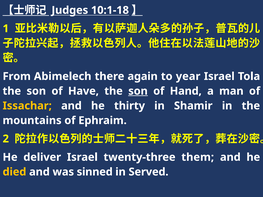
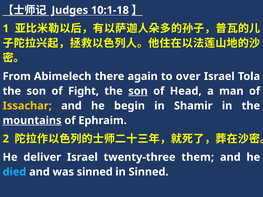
year: year -> over
Have: Have -> Fight
Hand: Hand -> Head
thirty: thirty -> begin
mountains underline: none -> present
died colour: yellow -> light blue
in Served: Served -> Sinned
